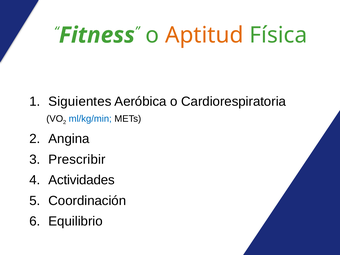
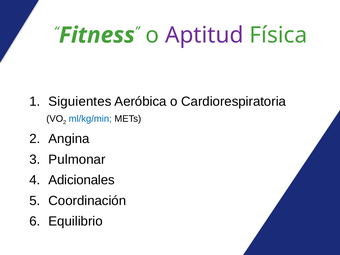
Aptitud colour: orange -> purple
Prescribir: Prescribir -> Pulmonar
Actividades: Actividades -> Adicionales
